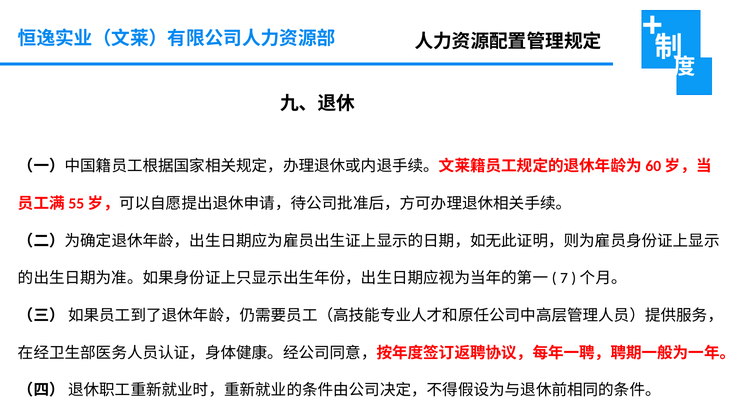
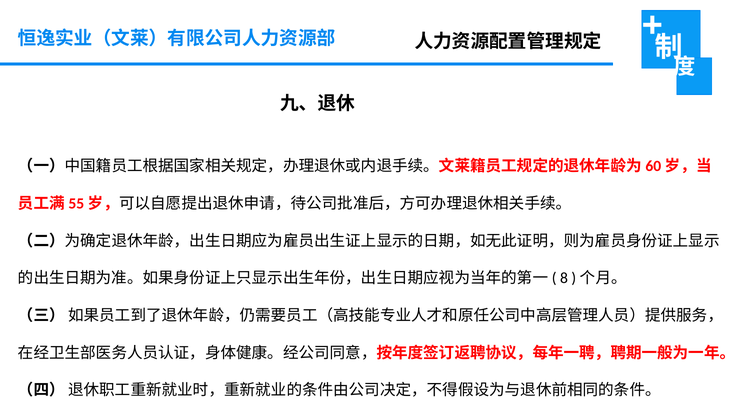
7: 7 -> 8
